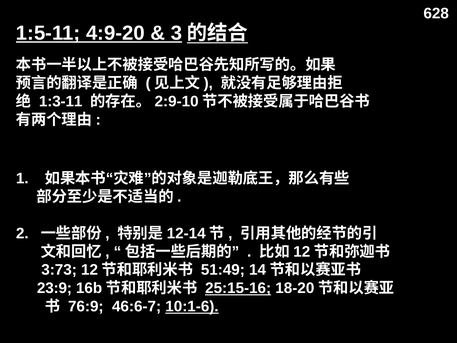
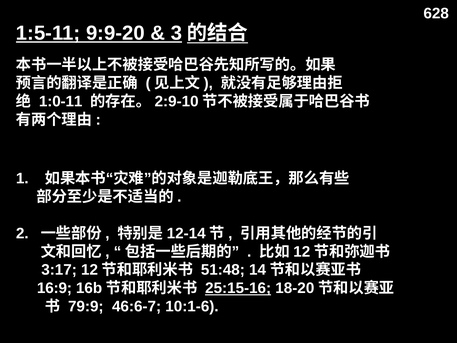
4:9-20: 4:9-20 -> 9:9-20
1:3-11: 1:3-11 -> 1:0-11
3:73: 3:73 -> 3:17
51:49: 51:49 -> 51:48
23:9: 23:9 -> 16:9
76:9: 76:9 -> 79:9
10:1-6 underline: present -> none
